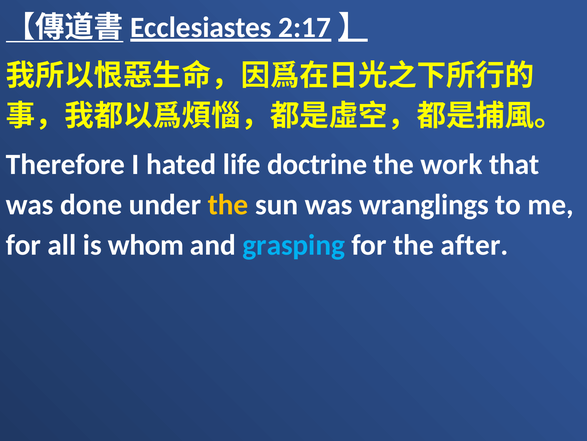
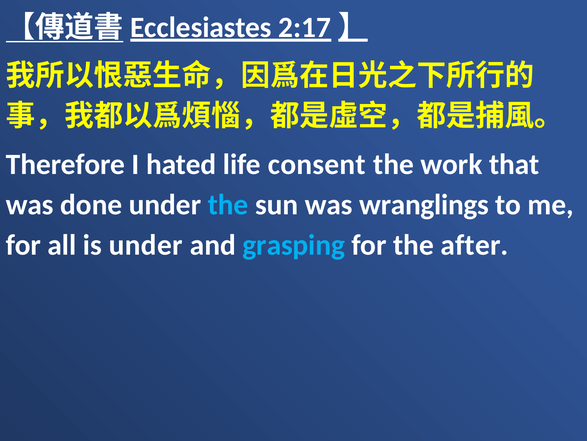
doctrine: doctrine -> consent
the at (228, 204) colour: yellow -> light blue
is whom: whom -> under
